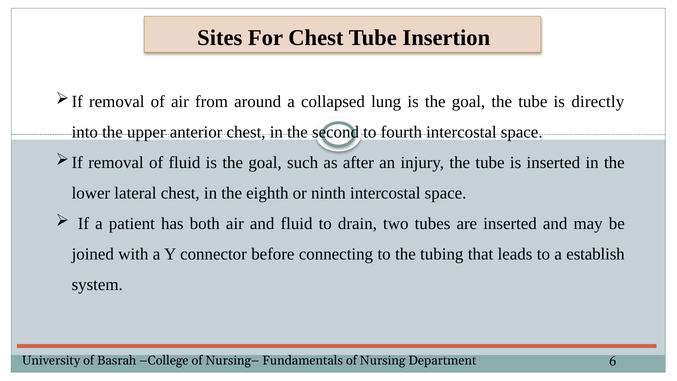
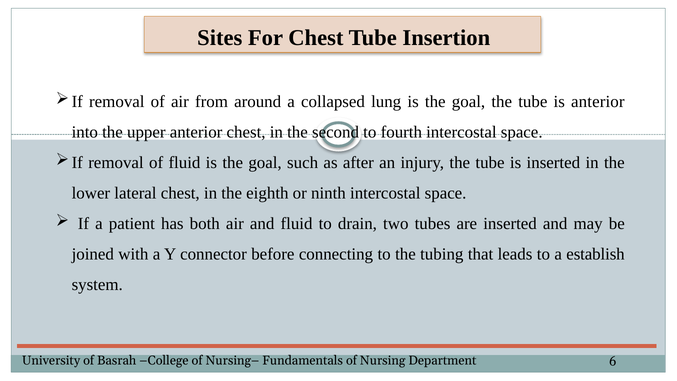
is directly: directly -> anterior
